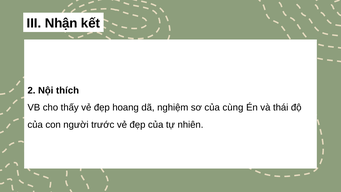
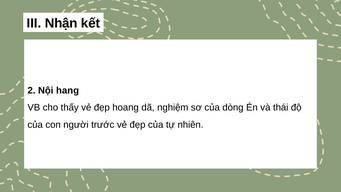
thích: thích -> hang
cùng: cùng -> dòng
